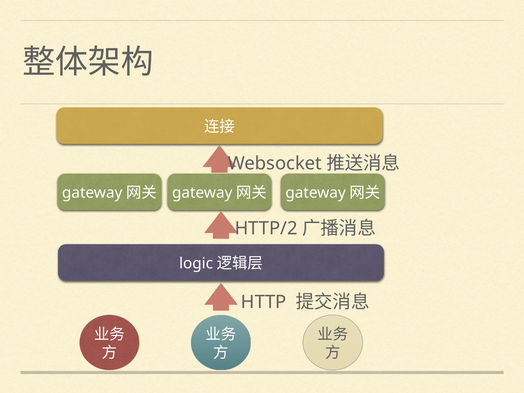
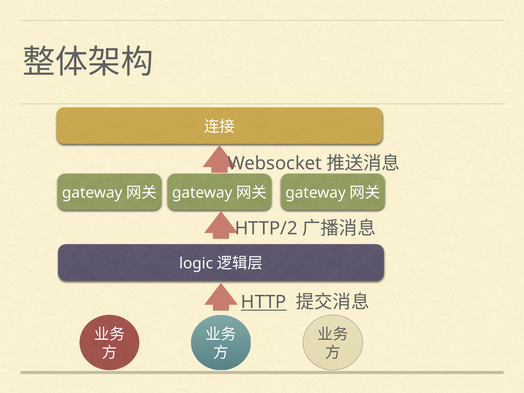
HTTP underline: none -> present
